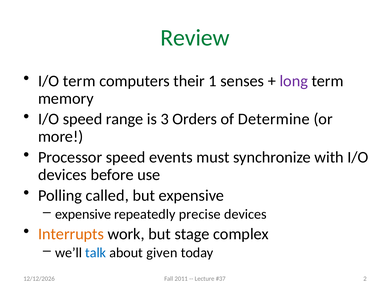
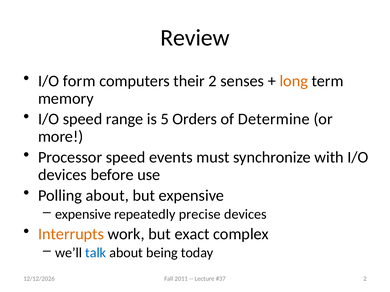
Review colour: green -> black
I/O term: term -> form
their 1: 1 -> 2
long colour: purple -> orange
3: 3 -> 5
Polling called: called -> about
stage: stage -> exact
given: given -> being
